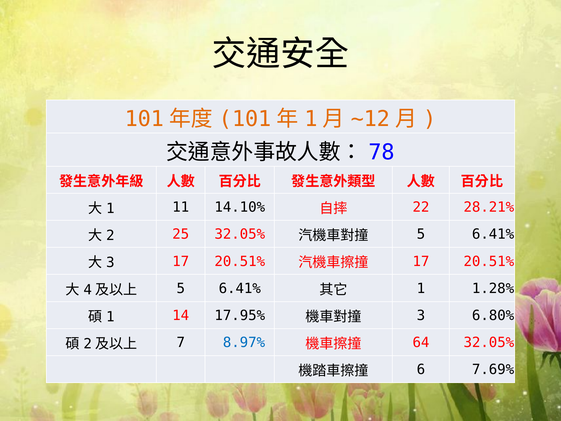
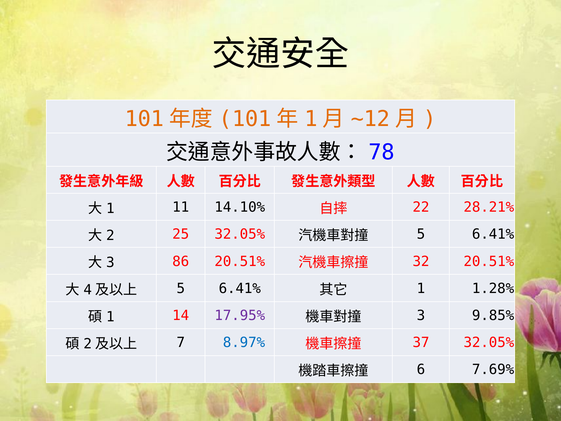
3 17: 17 -> 86
17 at (421, 261): 17 -> 32
17.95% colour: black -> purple
6.80%: 6.80% -> 9.85%
64: 64 -> 37
